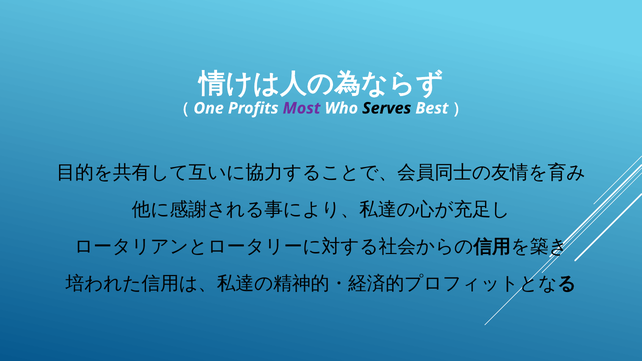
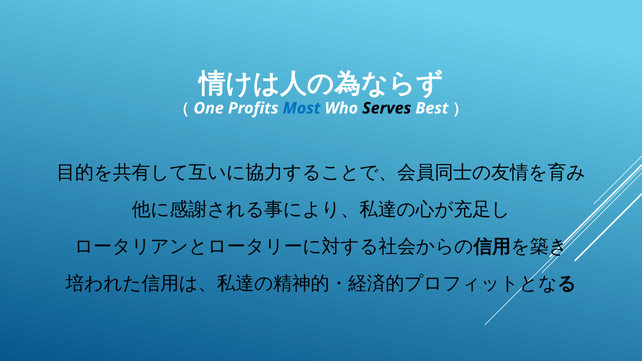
Most colour: purple -> blue
